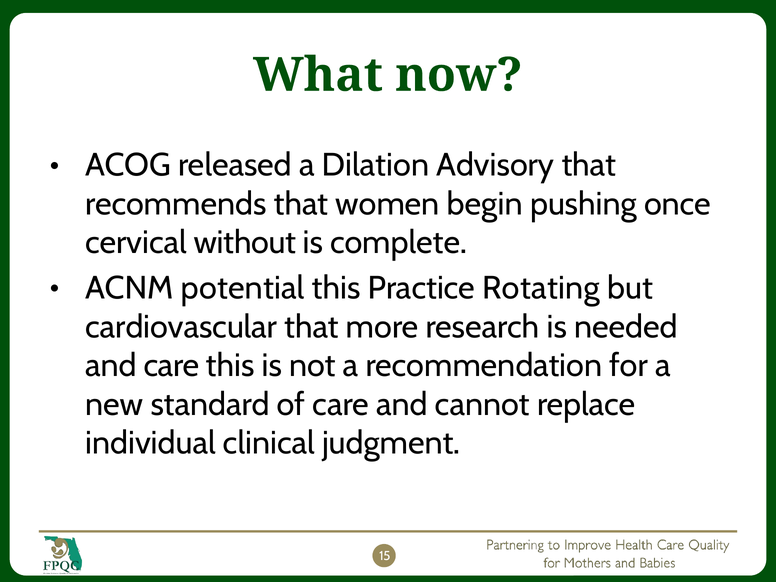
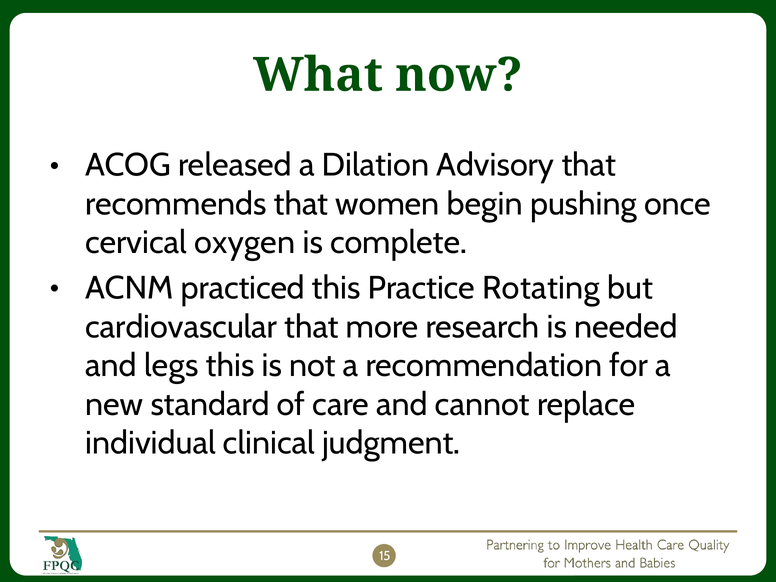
without: without -> oxygen
potential: potential -> practiced
and care: care -> legs
